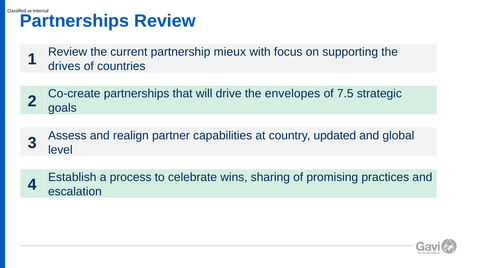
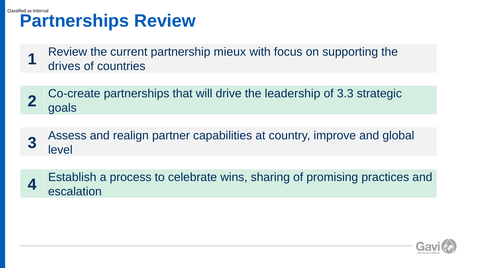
envelopes: envelopes -> leadership
7.5: 7.5 -> 3.3
updated: updated -> improve
